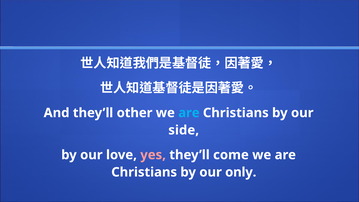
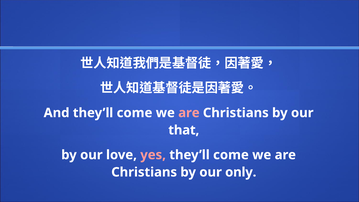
And they’ll other: other -> come
are at (189, 113) colour: light blue -> pink
side: side -> that
